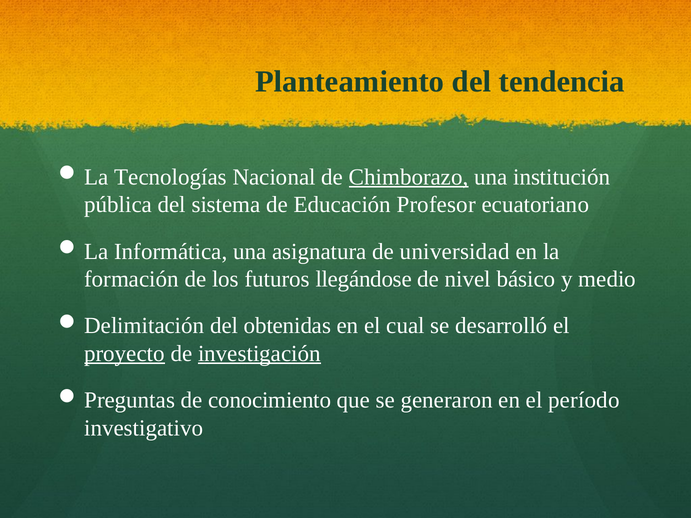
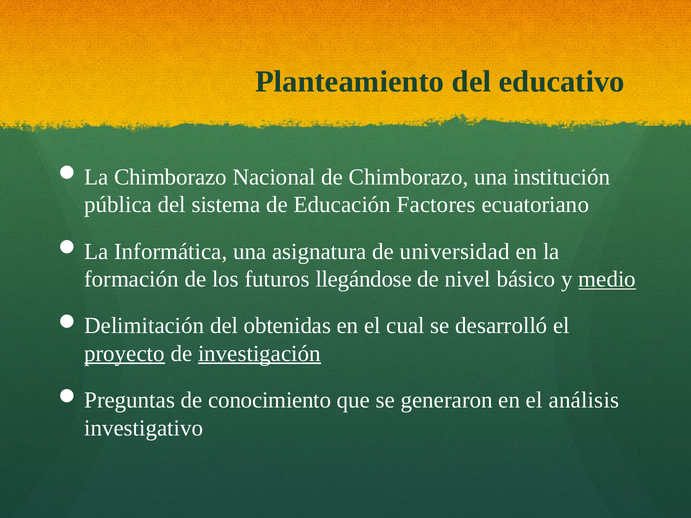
tendencia: tendencia -> educativo
Tecnologías at (171, 177): Tecnologías -> Chimborazo
Chimborazo at (409, 177) underline: present -> none
Profesor: Profesor -> Factores
medio underline: none -> present
período: período -> análisis
